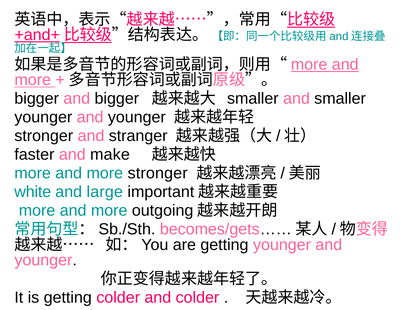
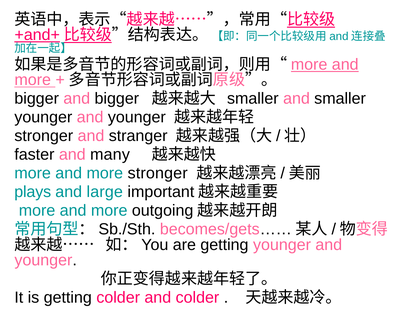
make: make -> many
white: white -> plays
